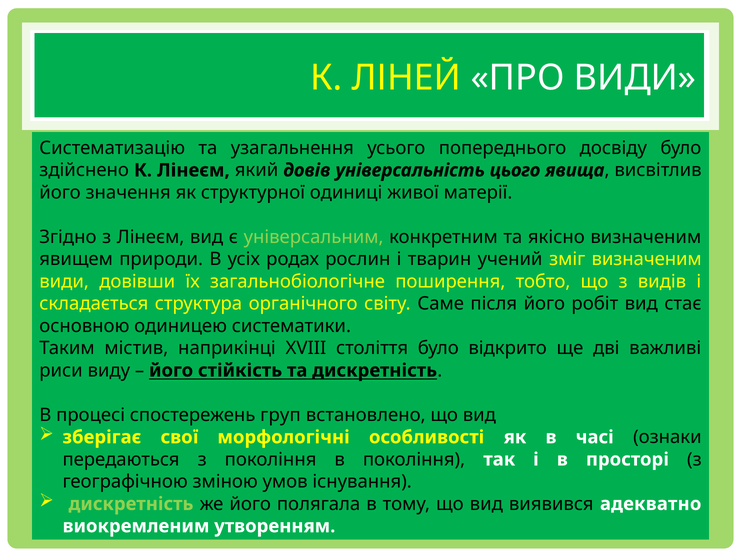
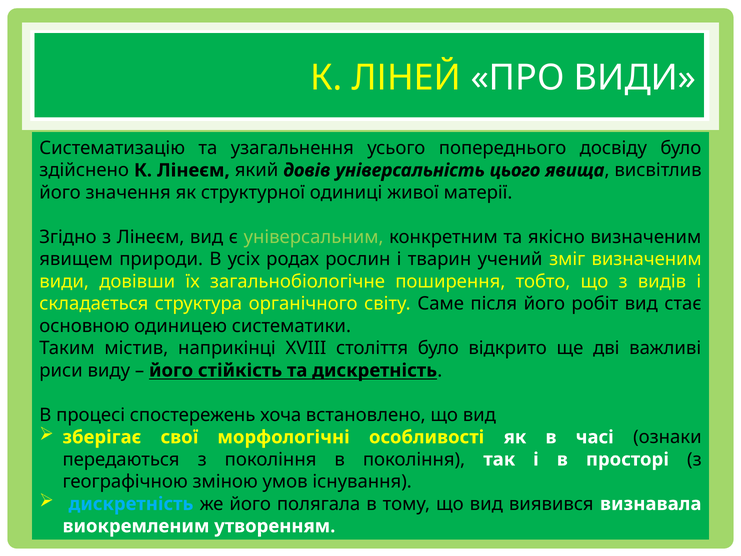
груп: груп -> хоча
дискретність at (131, 504) colour: light green -> light blue
адекватно: адекватно -> визнавала
